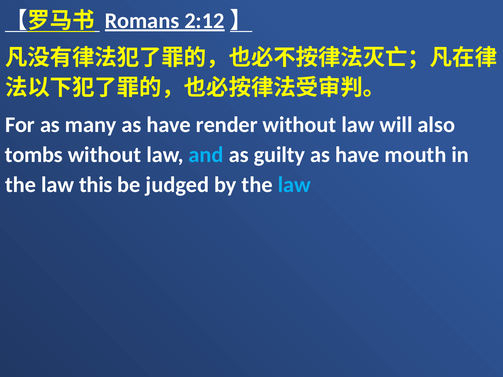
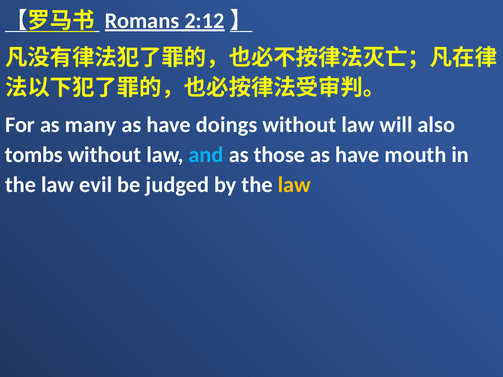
render: render -> doings
guilty: guilty -> those
this: this -> evil
law at (294, 185) colour: light blue -> yellow
